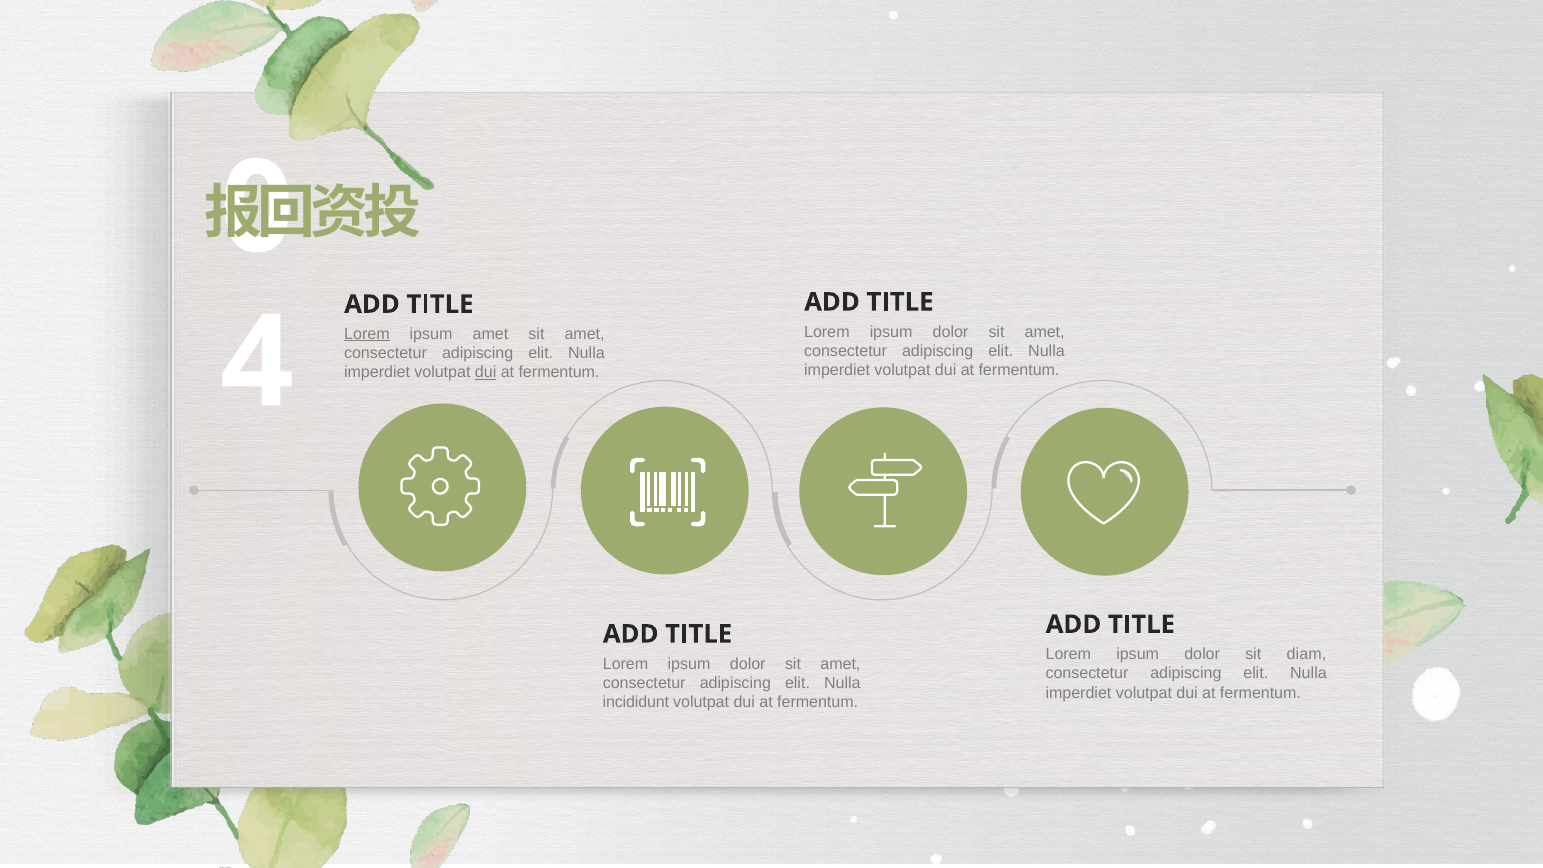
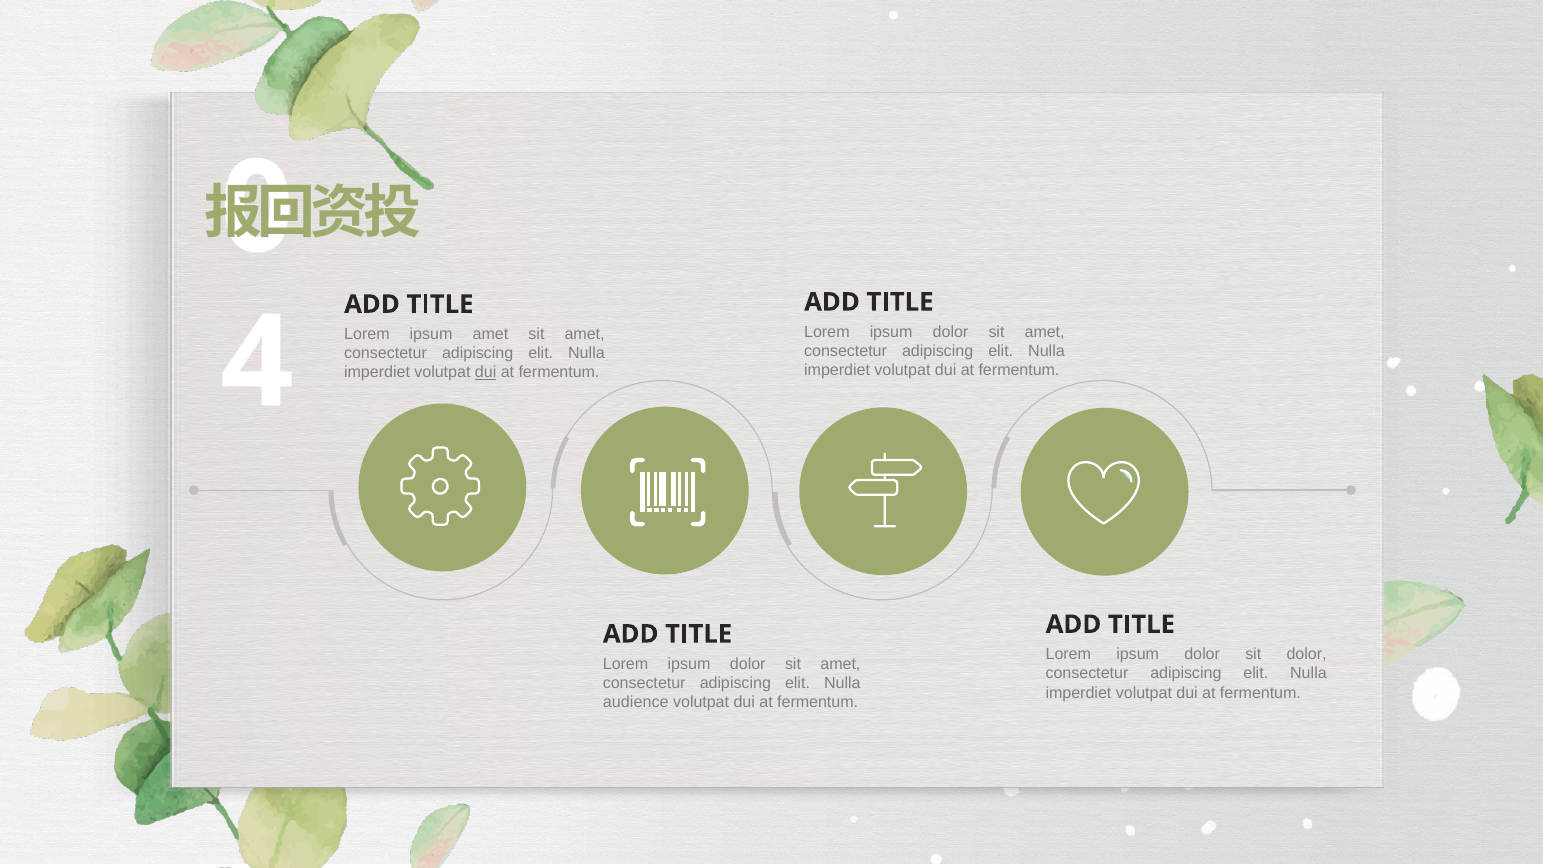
Lorem at (367, 334) underline: present -> none
sit diam: diam -> dolor
incididunt: incididunt -> audience
